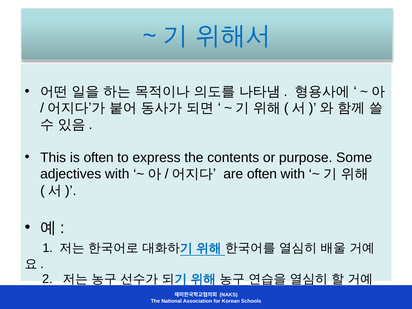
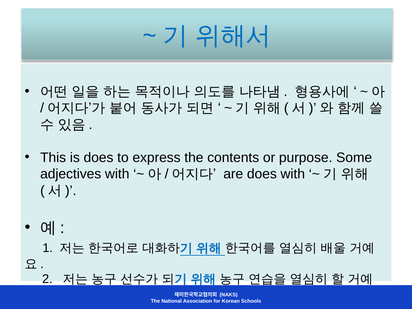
is often: often -> does
are often: often -> does
